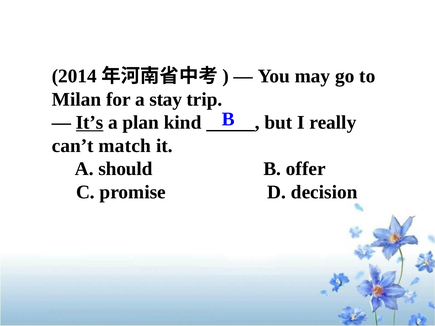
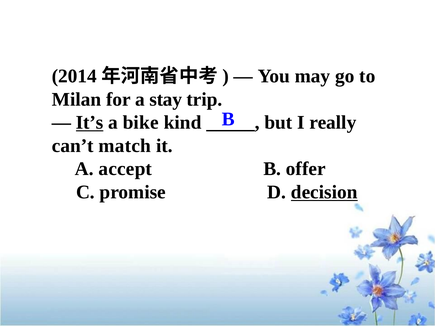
plan: plan -> bike
should: should -> accept
decision underline: none -> present
